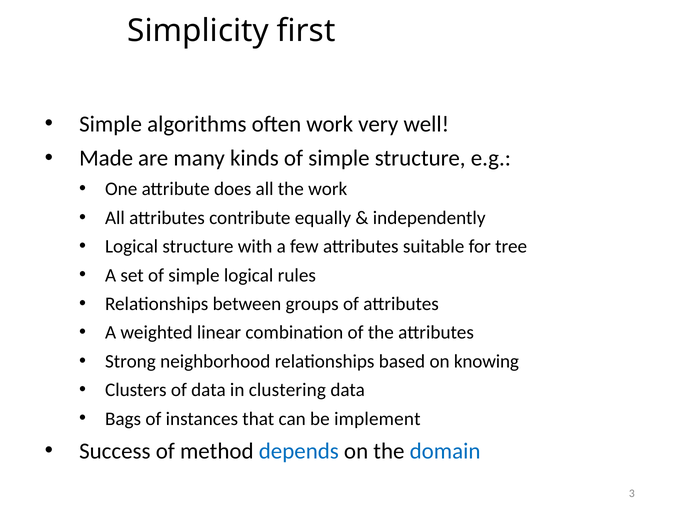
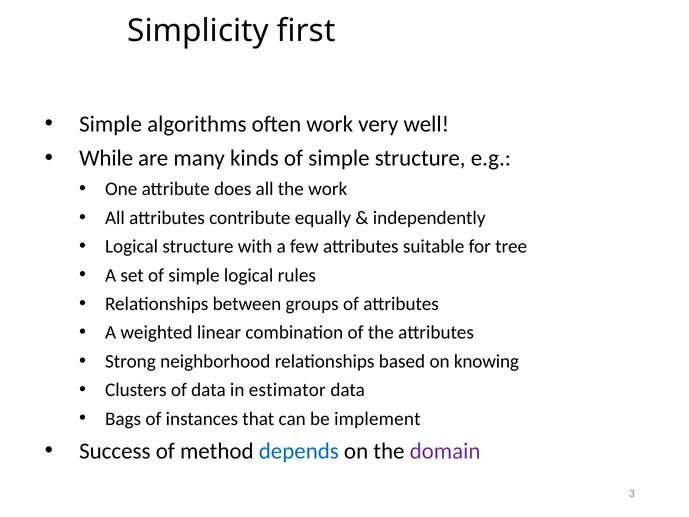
Made: Made -> While
clustering: clustering -> estimator
domain colour: blue -> purple
